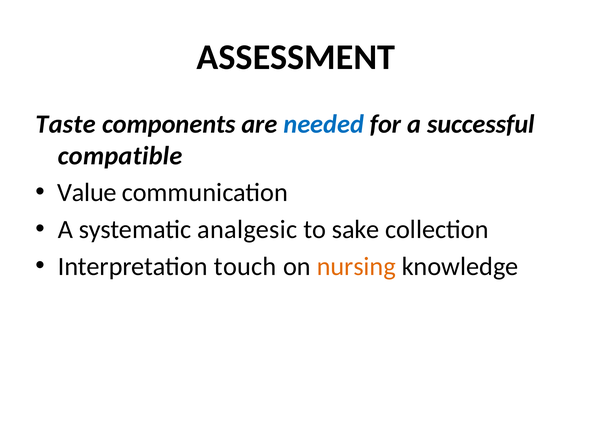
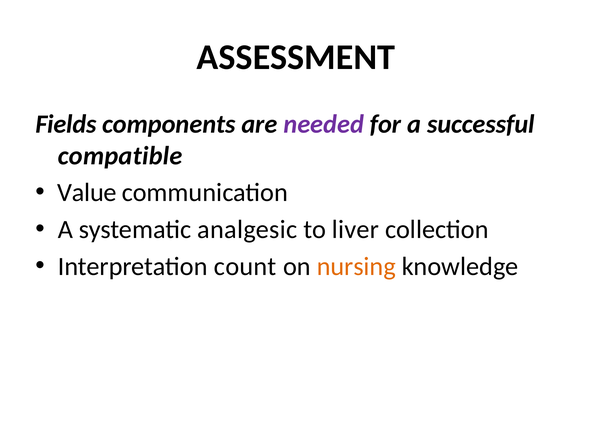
Taste: Taste -> Fields
needed colour: blue -> purple
sake: sake -> liver
touch: touch -> count
